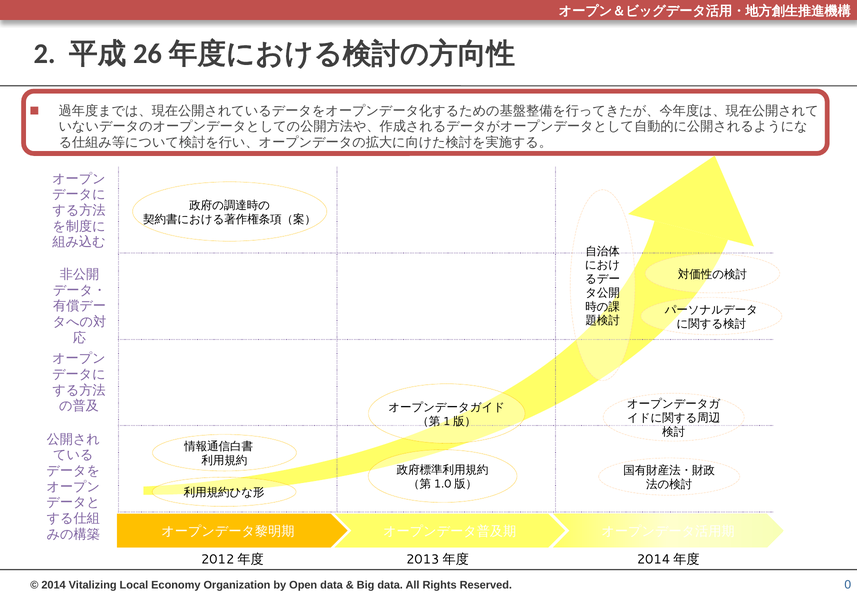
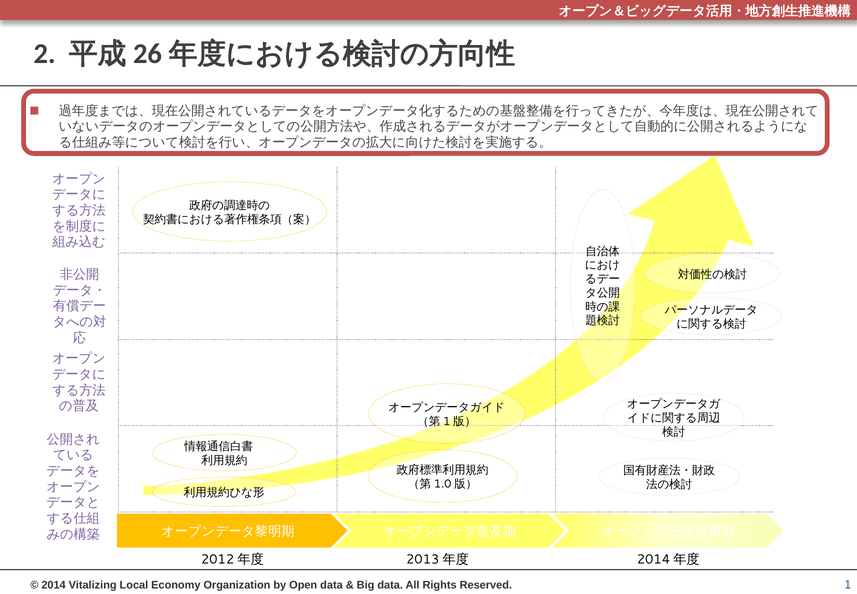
0: 0 -> 1
